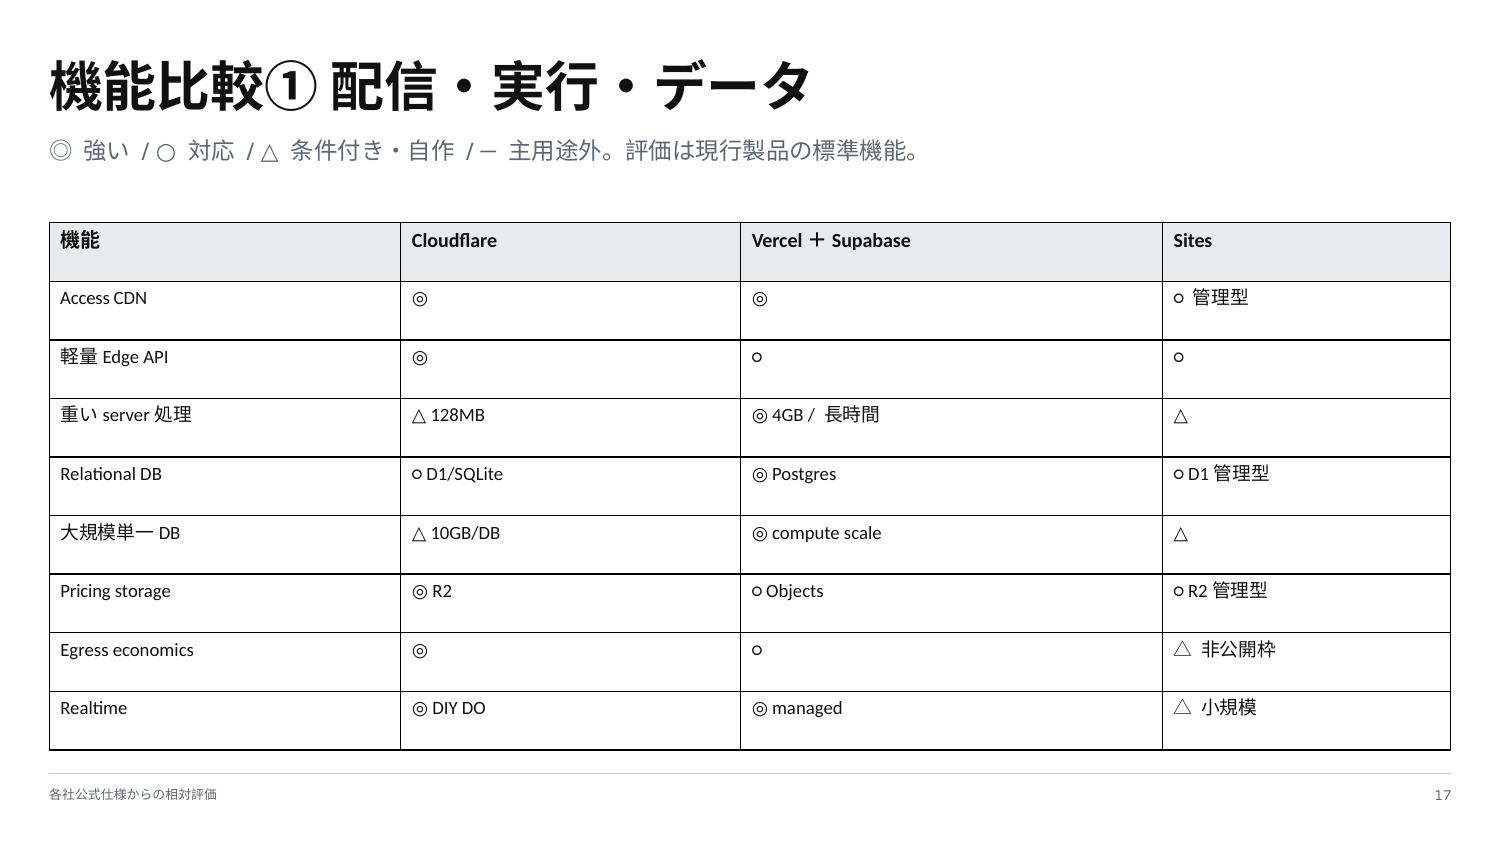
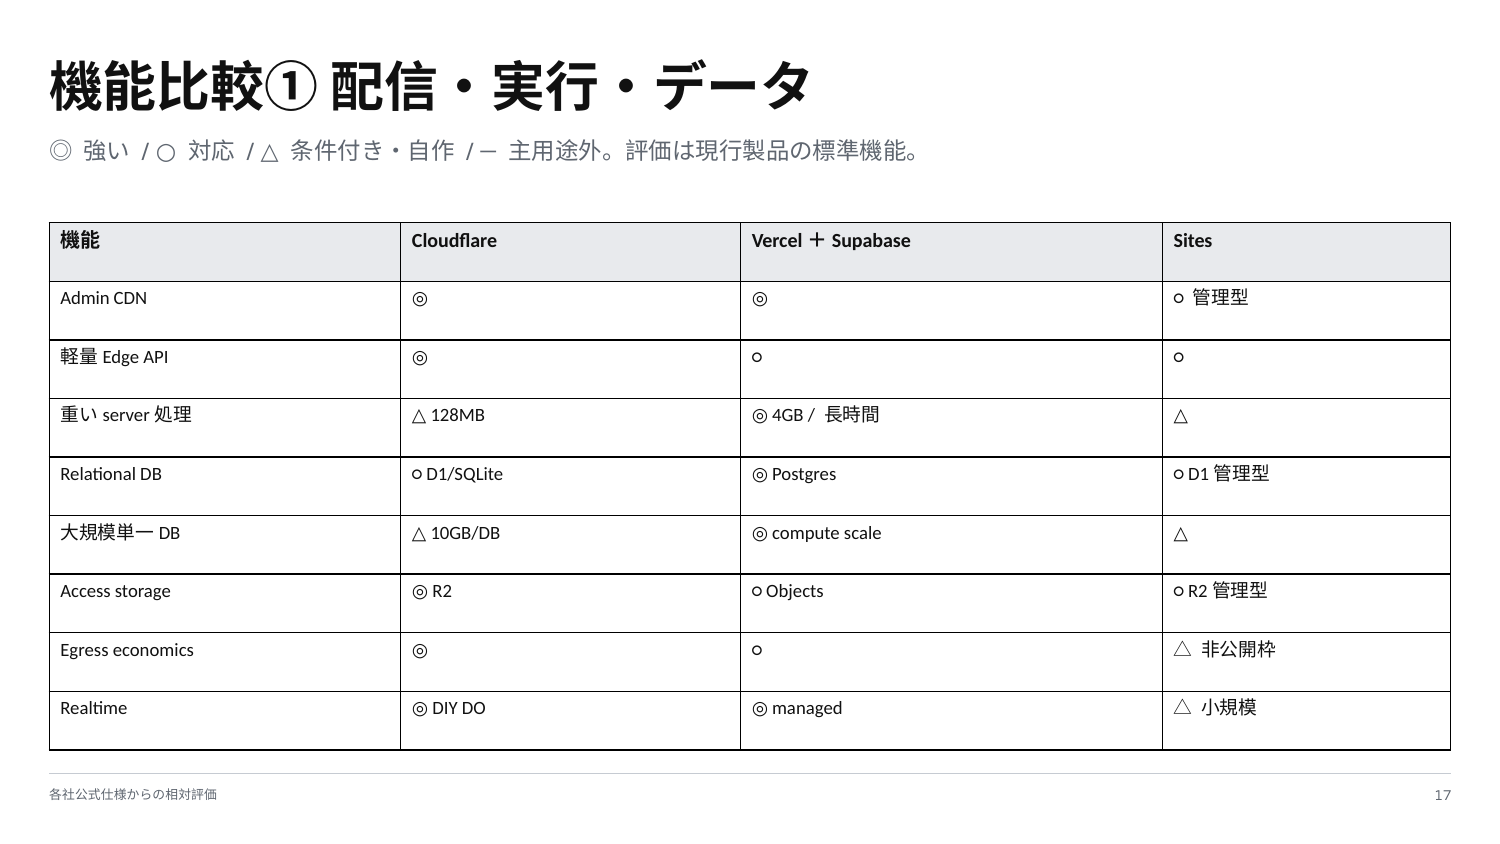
Access: Access -> Admin
Pricing: Pricing -> Access
